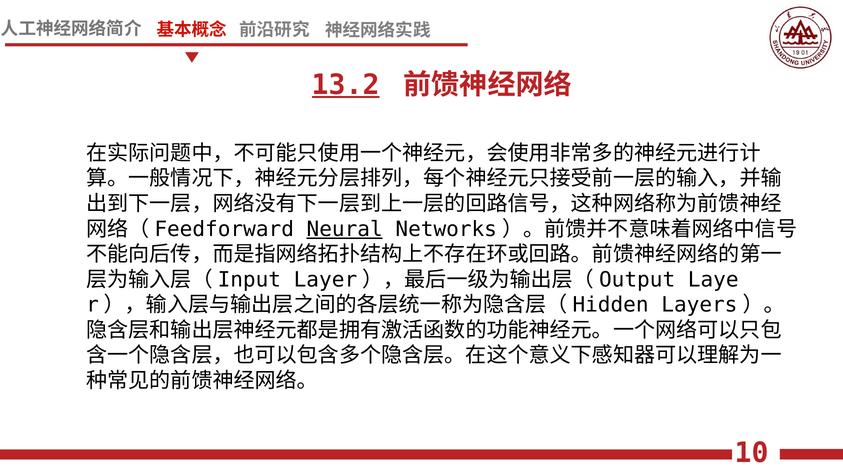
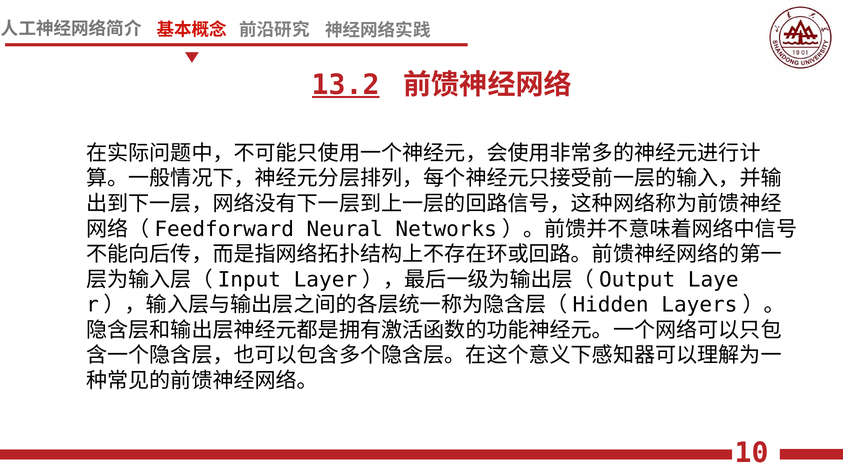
Neural underline: present -> none
